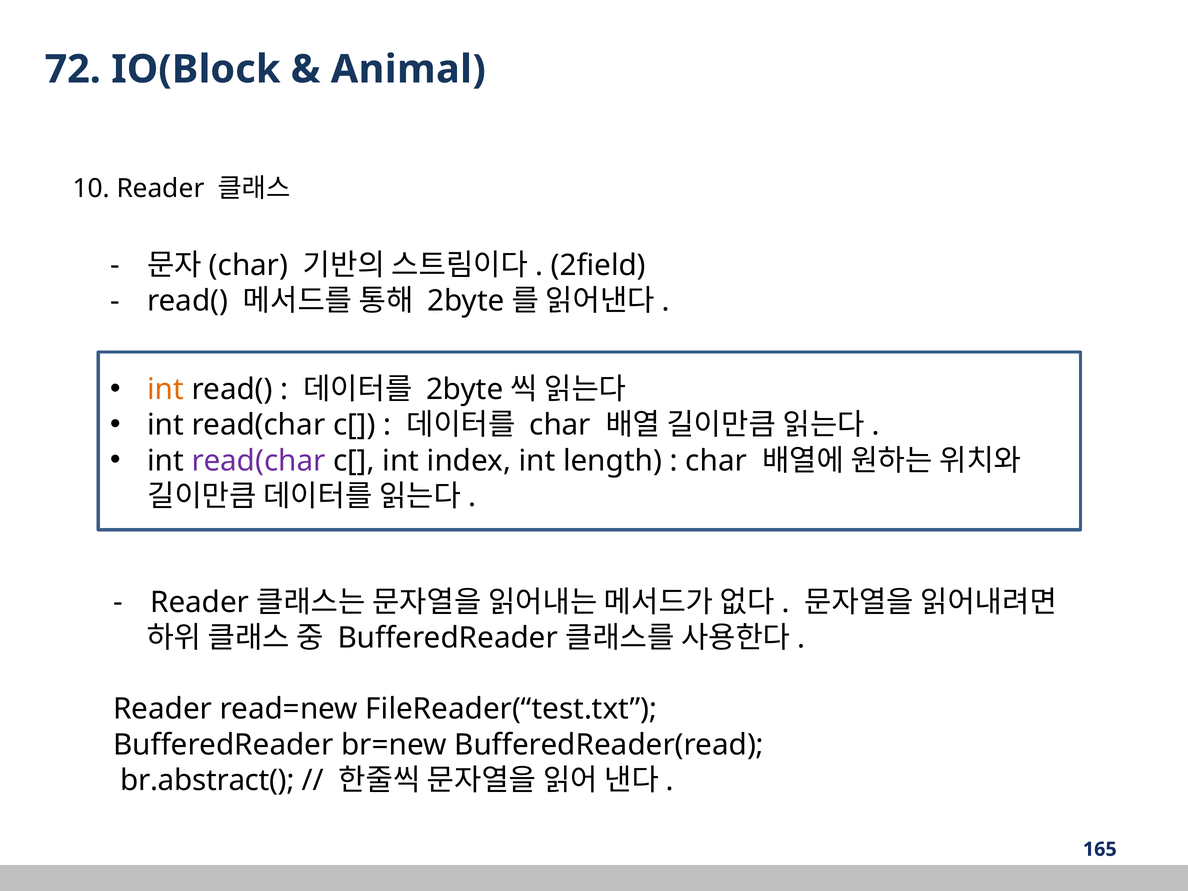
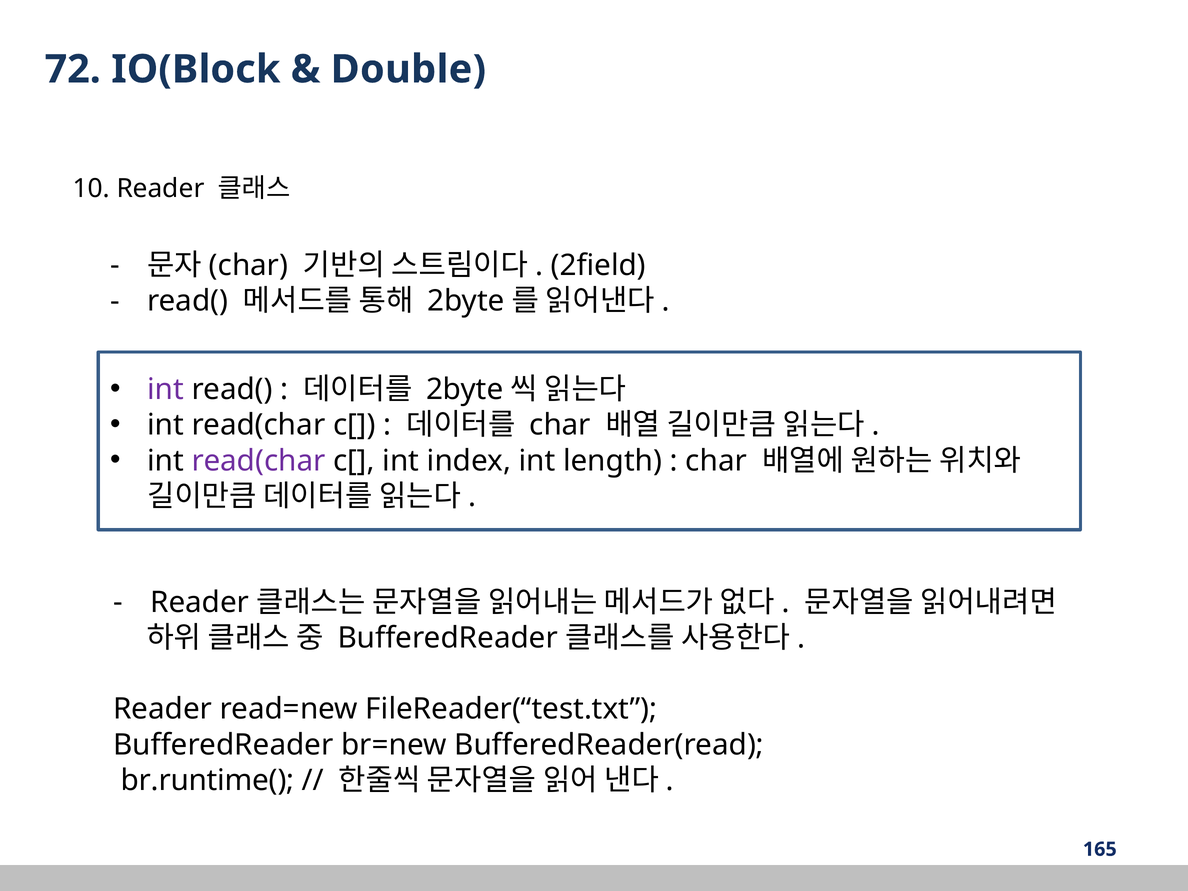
Animal: Animal -> Double
int at (166, 389) colour: orange -> purple
br.abstract(: br.abstract( -> br.runtime(
